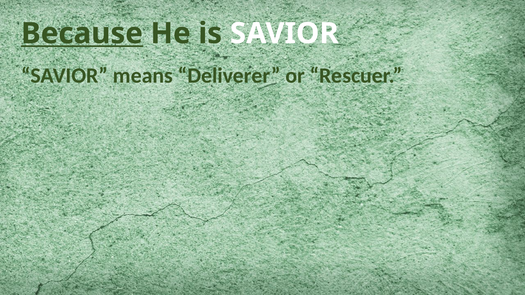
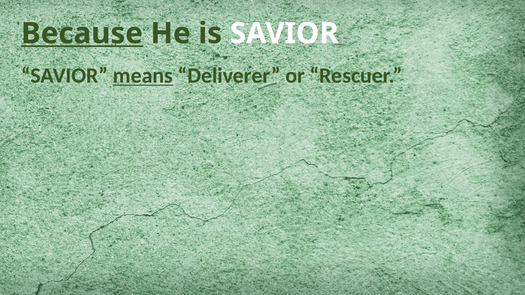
means underline: none -> present
